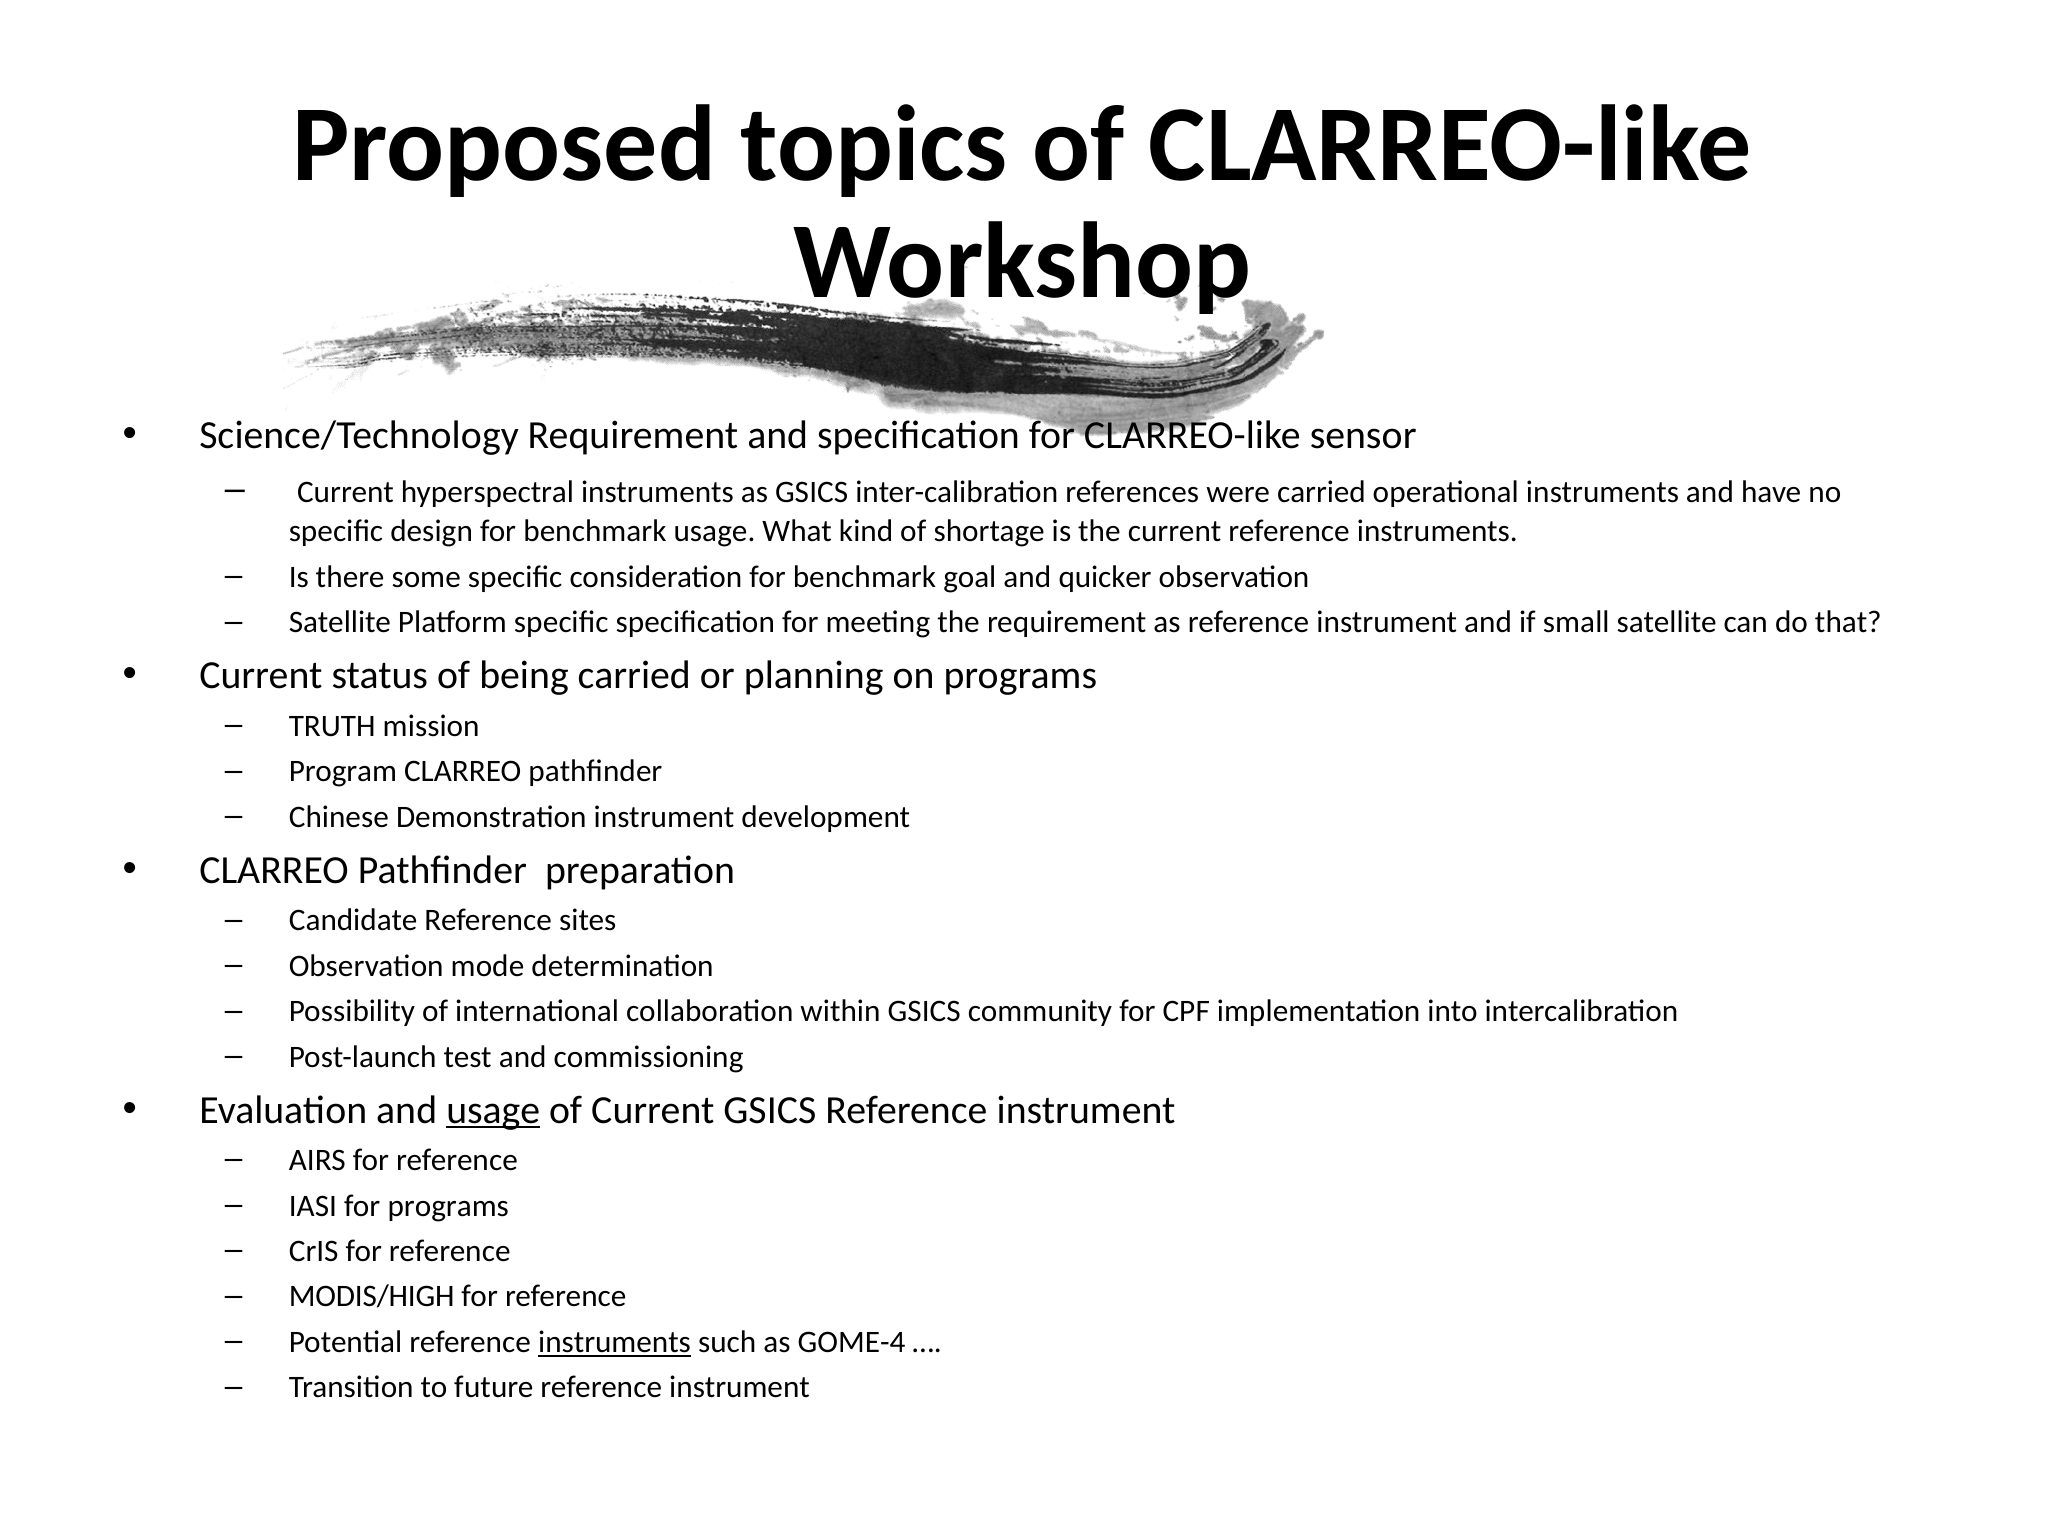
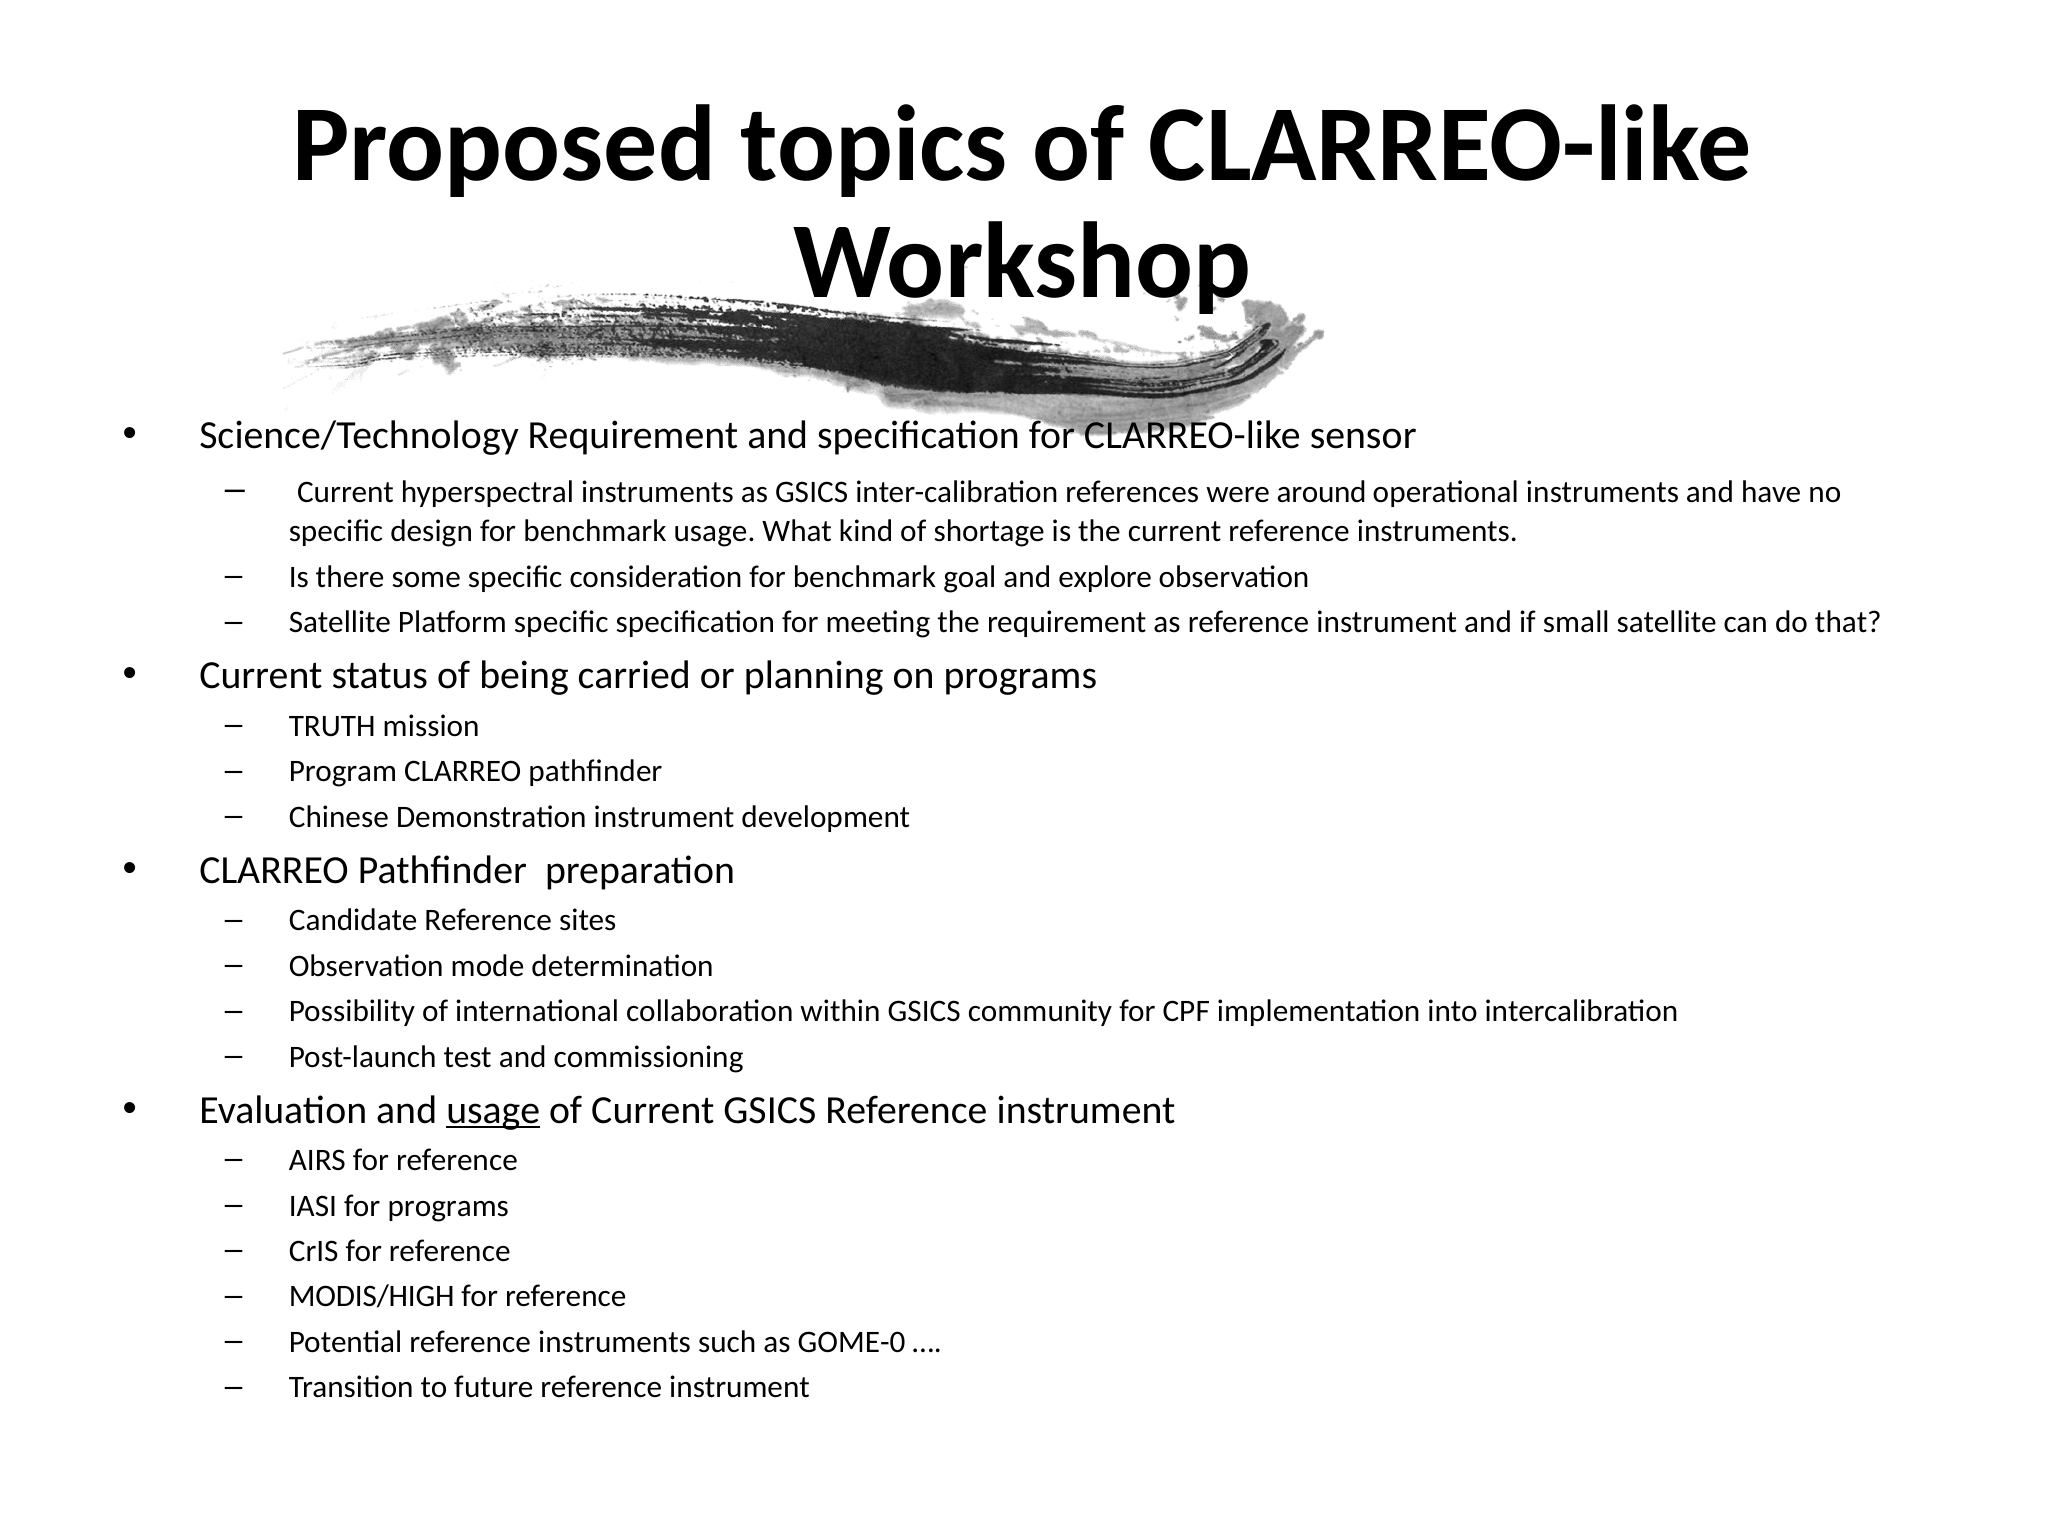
were carried: carried -> around
quicker: quicker -> explore
instruments at (615, 1342) underline: present -> none
GOME-4: GOME-4 -> GOME-0
